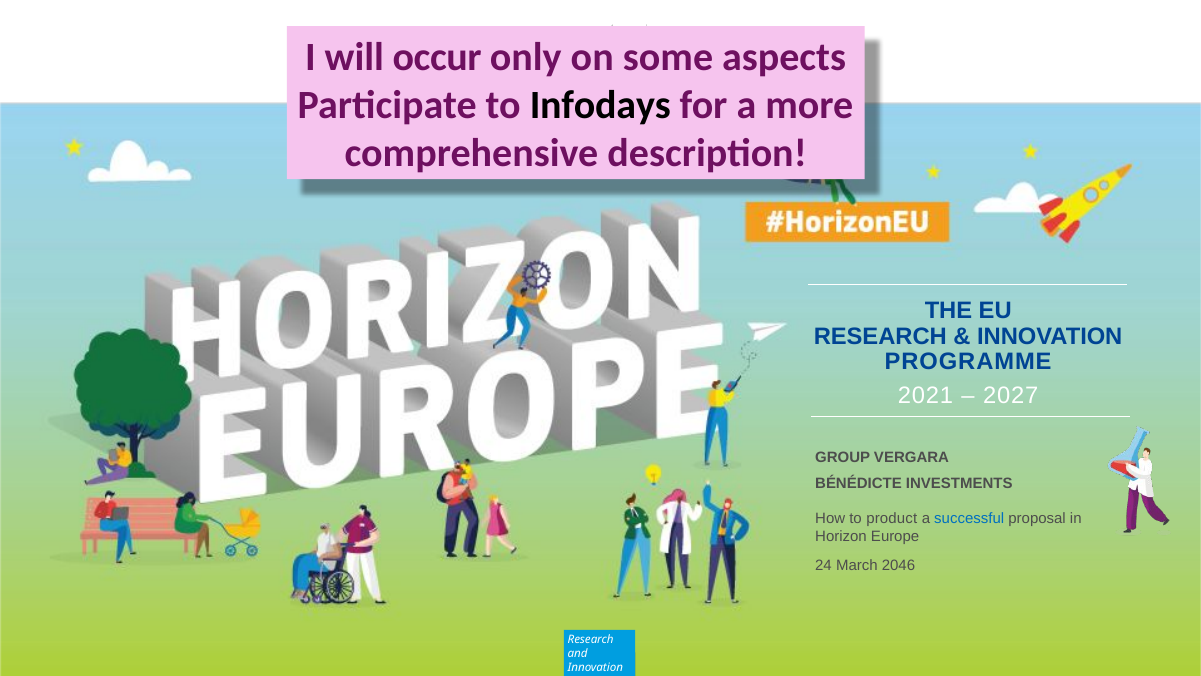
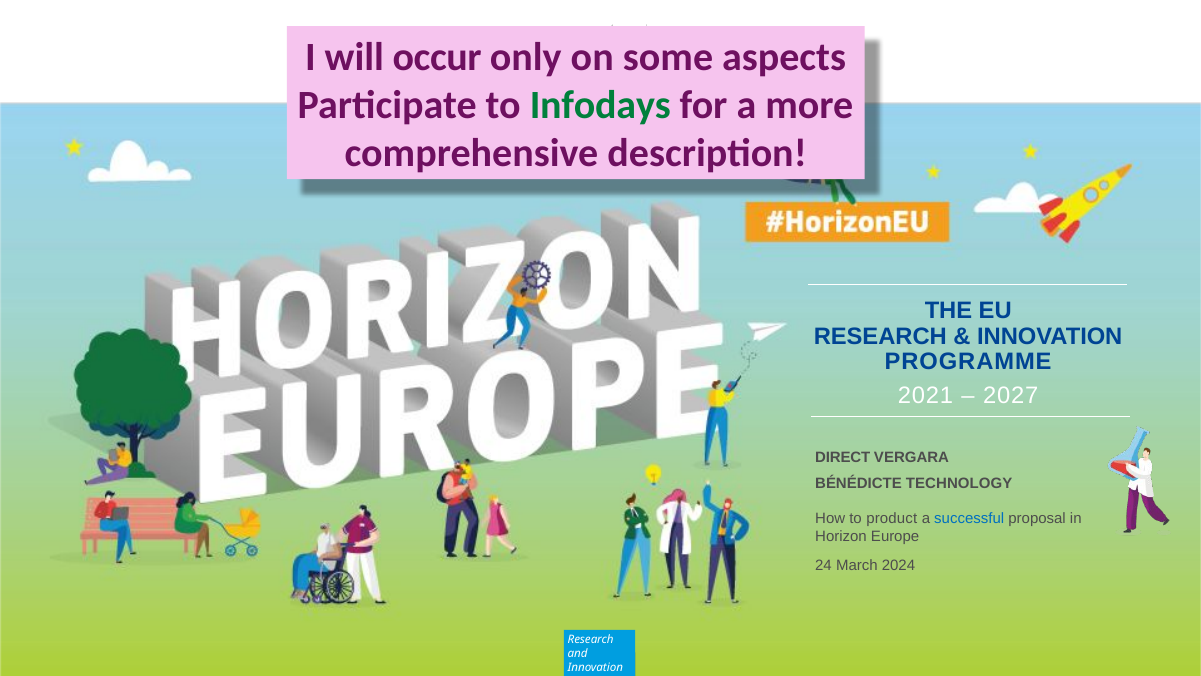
Infodays colour: black -> green
GROUP: GROUP -> DIRECT
INVESTMENTS: INVESTMENTS -> TECHNOLOGY
2046: 2046 -> 2024
